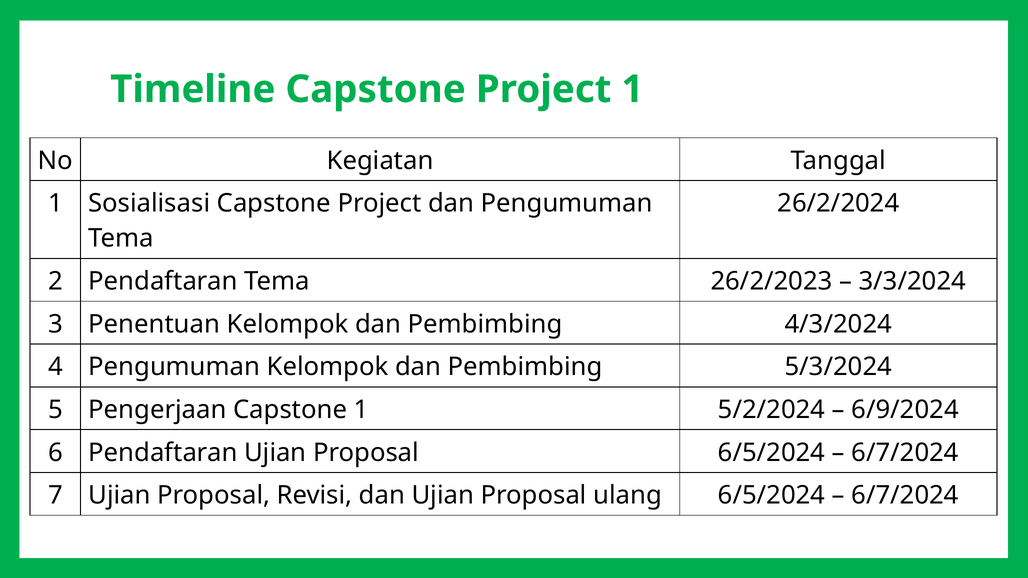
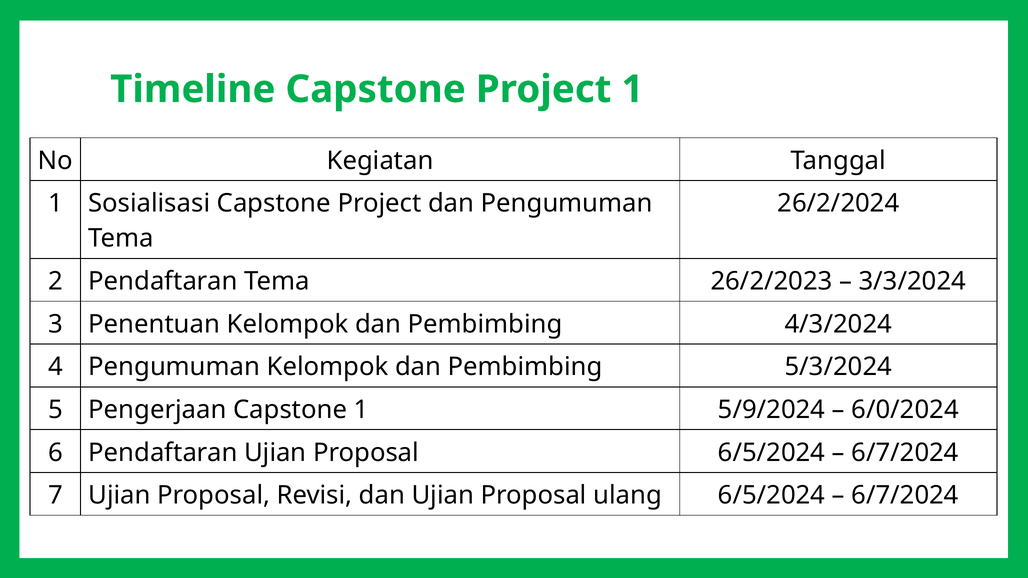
5/2/2024: 5/2/2024 -> 5/9/2024
6/9/2024: 6/9/2024 -> 6/0/2024
